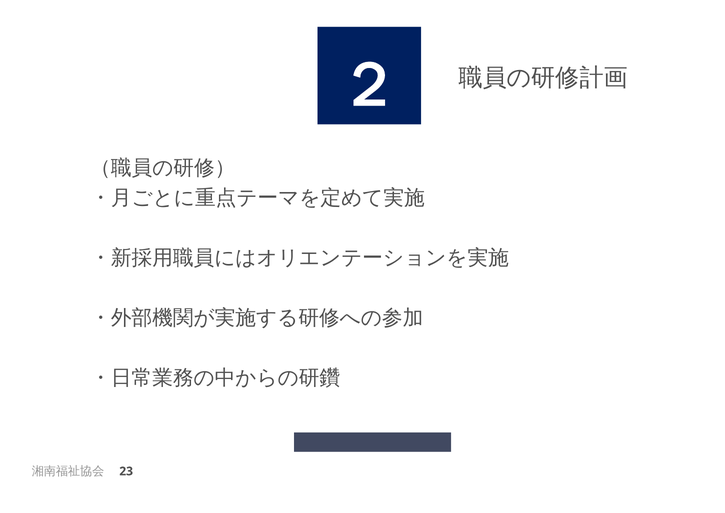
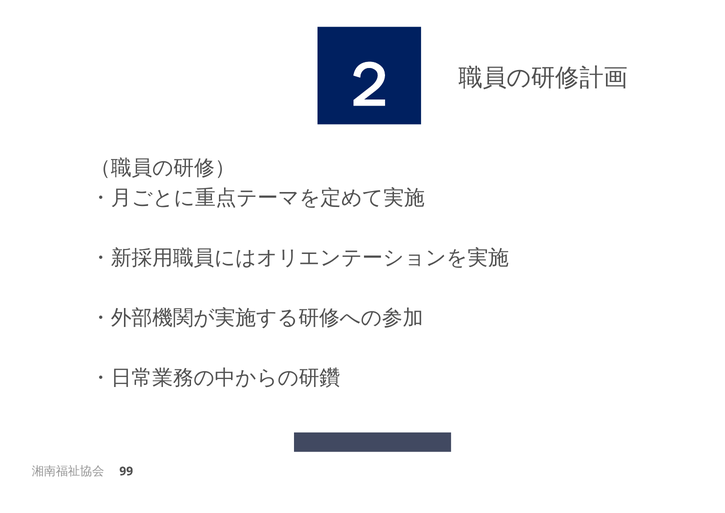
23: 23 -> 99
